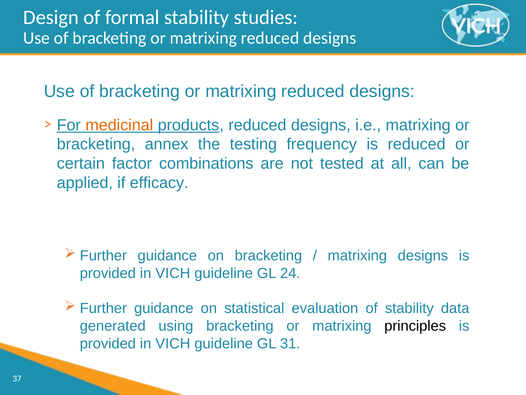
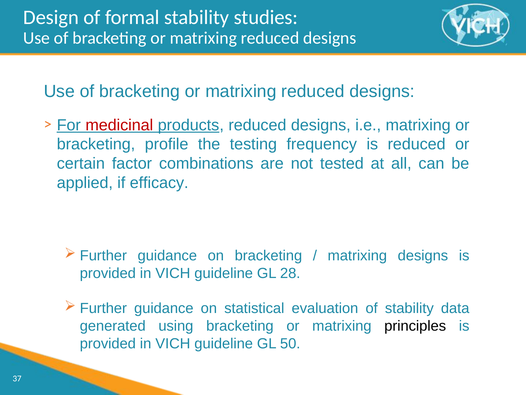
medicinal colour: orange -> red
annex: annex -> profile
24: 24 -> 28
31: 31 -> 50
